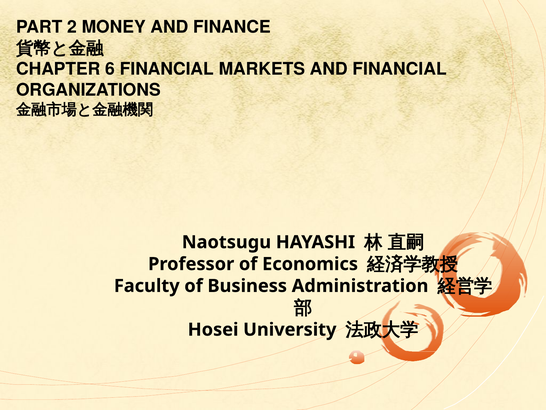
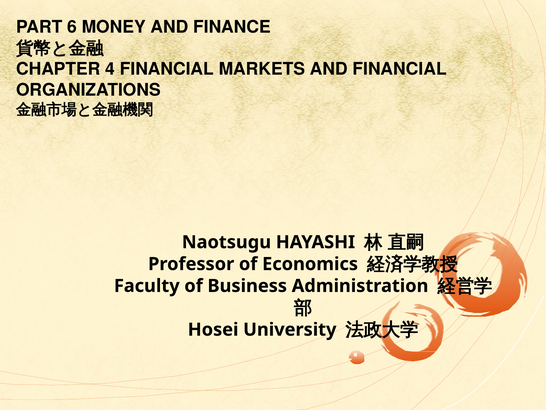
2: 2 -> 6
6: 6 -> 4
